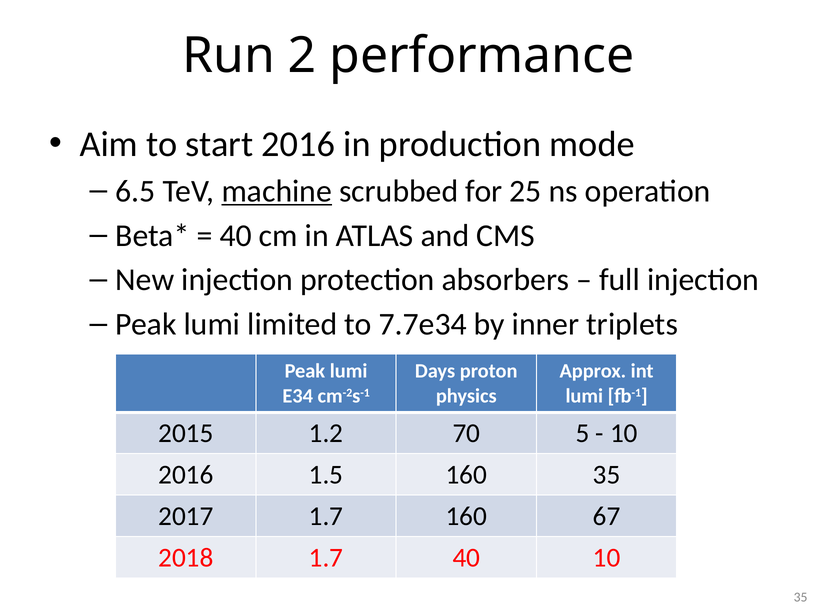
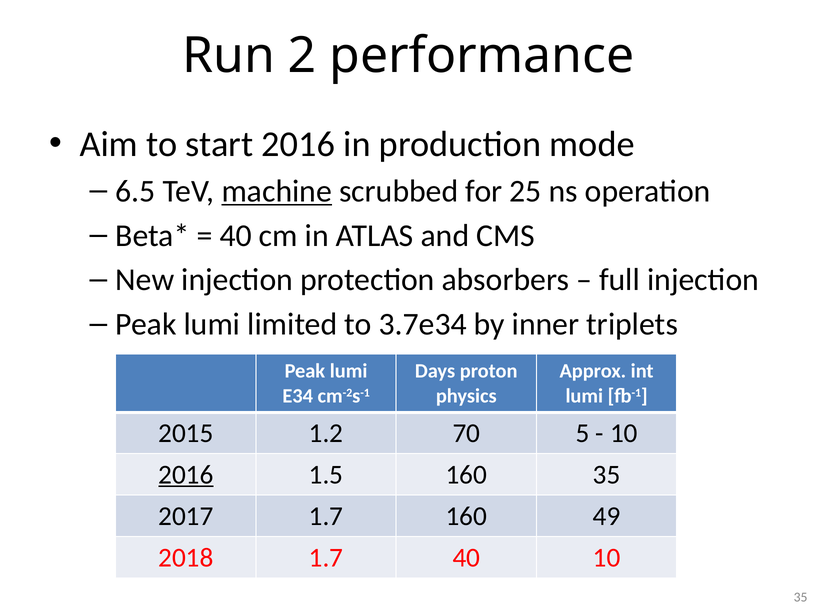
7.7e34: 7.7e34 -> 3.7e34
2016 at (186, 474) underline: none -> present
67: 67 -> 49
